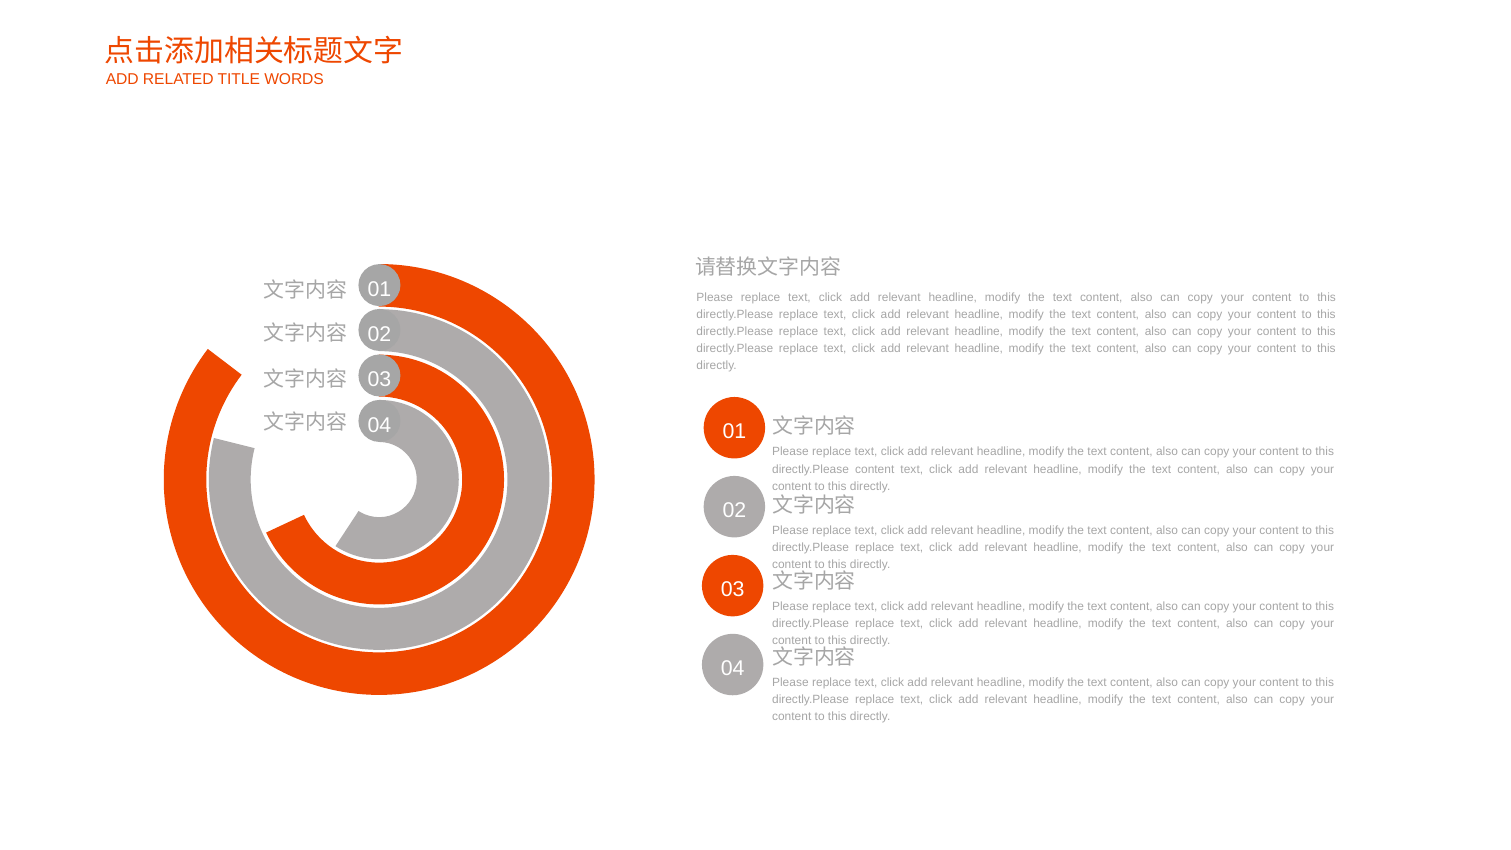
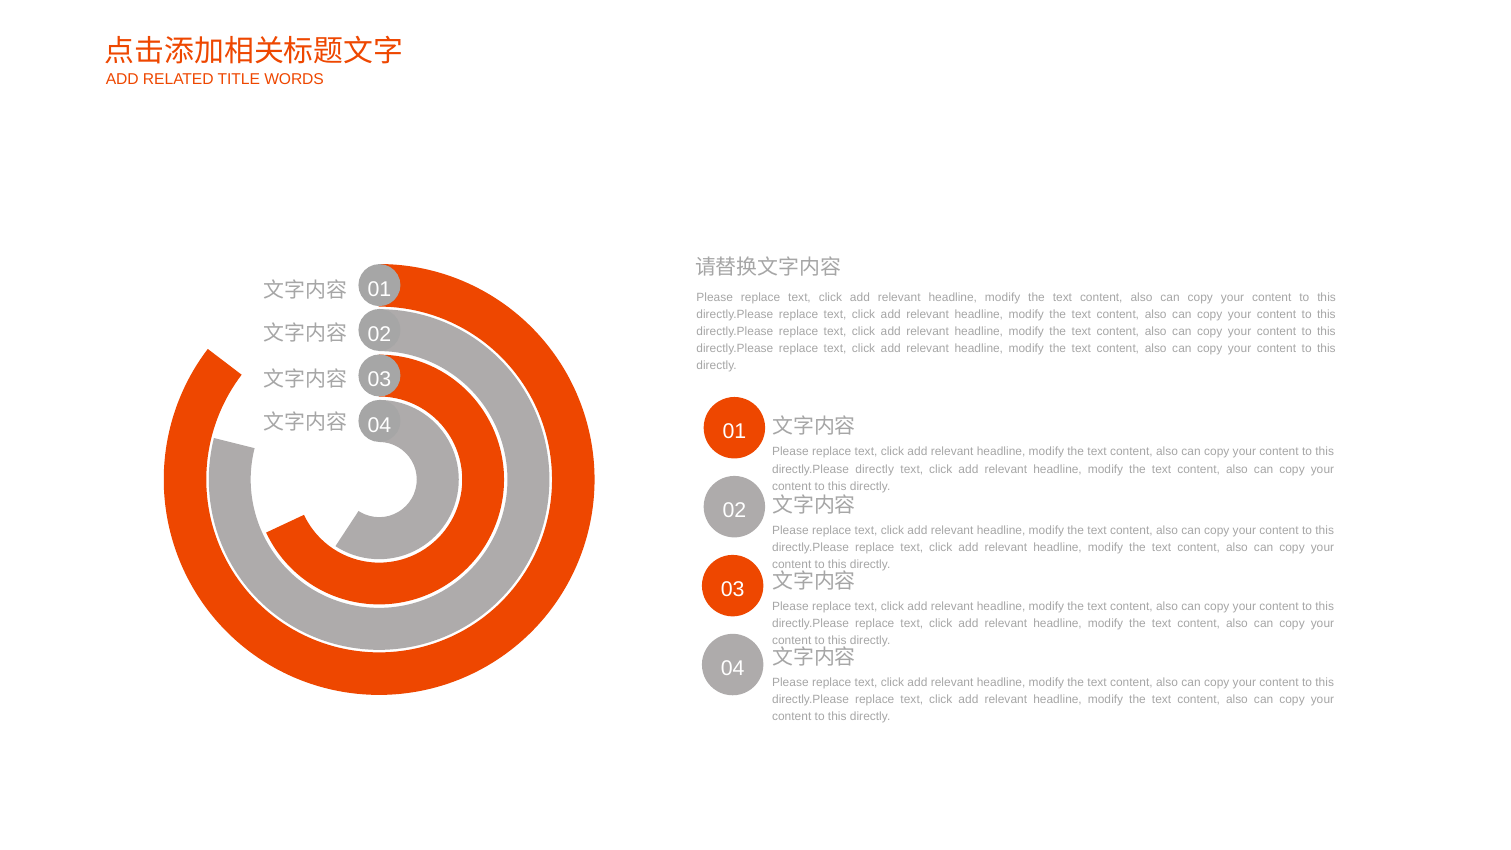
directly.Please content: content -> directly
